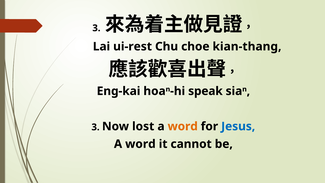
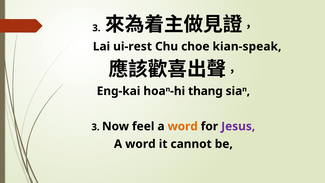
kian-thang: kian-thang -> kian-speak
speak: speak -> thang
lost: lost -> feel
Jesus colour: blue -> purple
